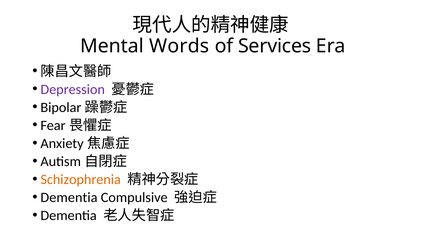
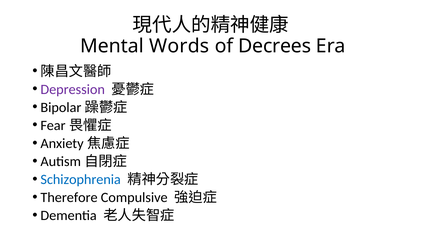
Services: Services -> Decrees
Schizophrenia colour: orange -> blue
Dementia at (69, 198): Dementia -> Therefore
